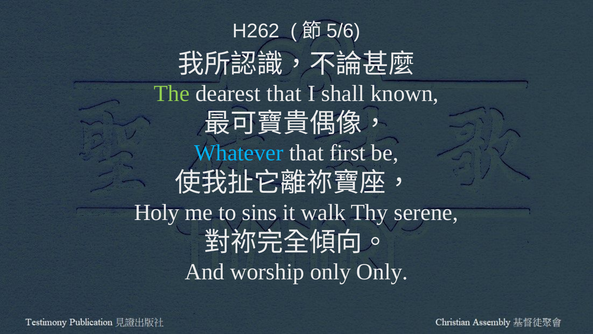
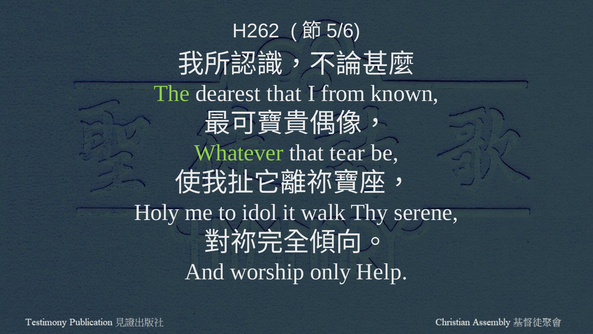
shall: shall -> from
Whatever colour: light blue -> light green
first: first -> tear
sins: sins -> idol
only Only: Only -> Help
